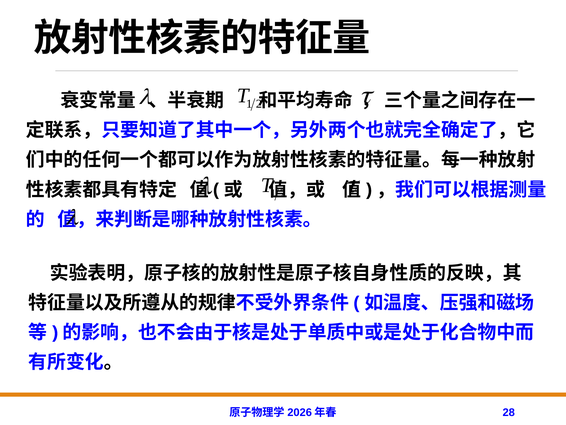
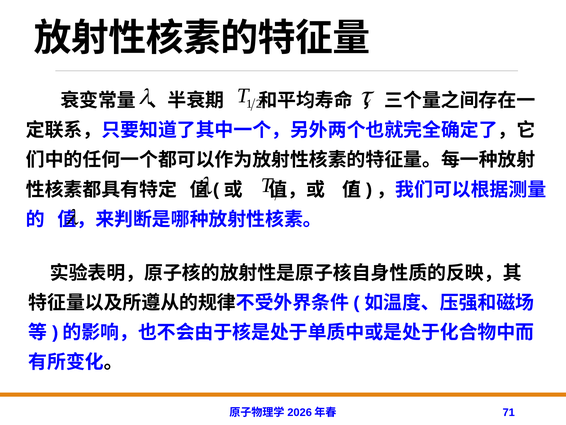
28: 28 -> 71
